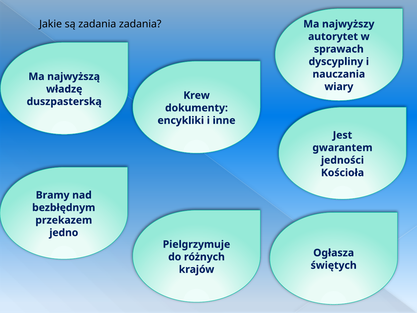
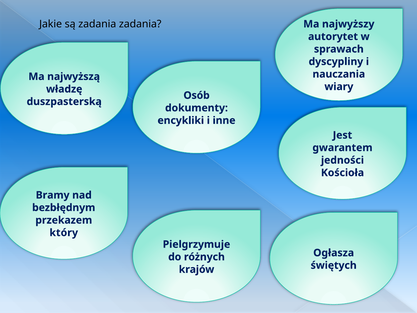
Krew: Krew -> Osób
jedno: jedno -> który
